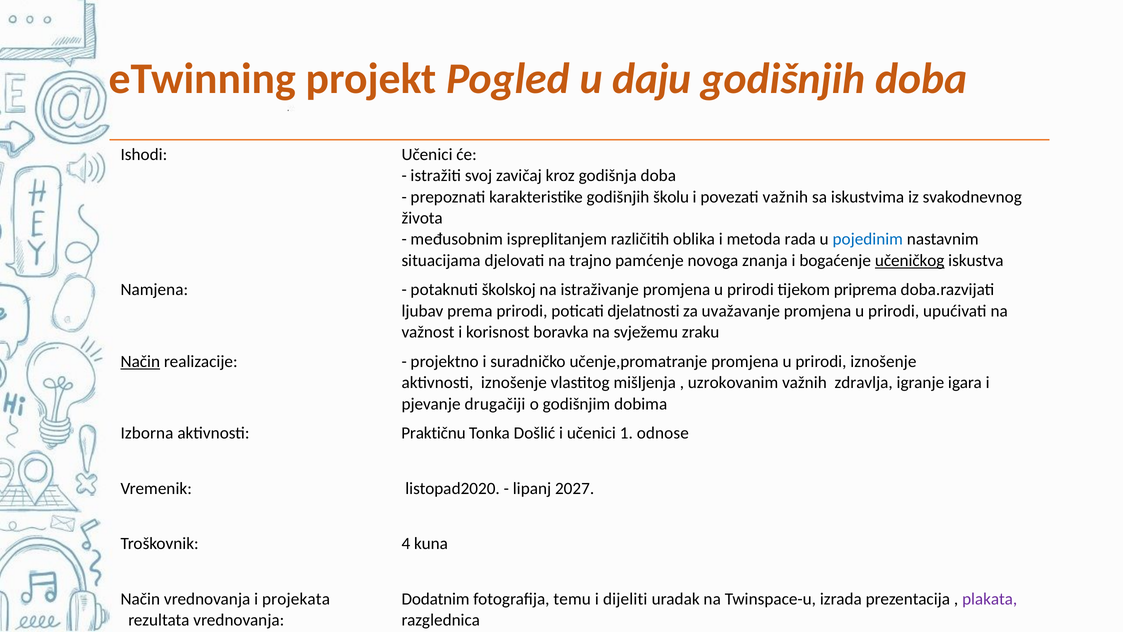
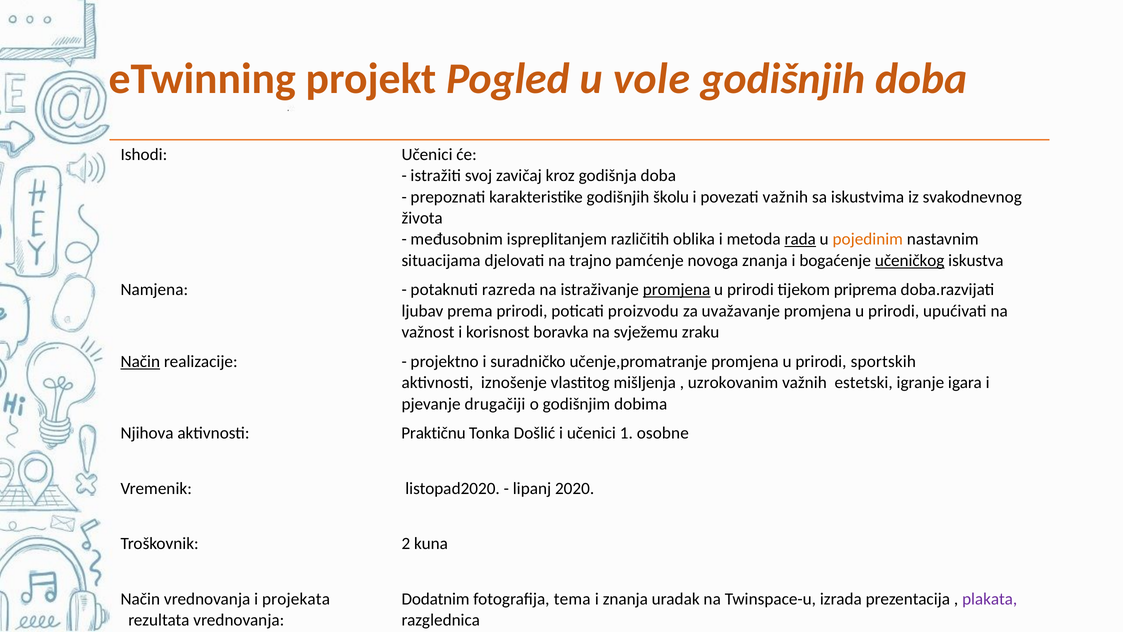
daju: daju -> vole
rada underline: none -> present
pojedinim colour: blue -> orange
školskoj: školskoj -> razreda
promjena at (677, 290) underline: none -> present
djelatnosti: djelatnosti -> proizvodu
prirodi iznošenje: iznošenje -> sportskih
zdravlja: zdravlja -> estetski
Izborna: Izborna -> Njihova
odnose: odnose -> osobne
2027: 2027 -> 2020
4: 4 -> 2
temu: temu -> tema
i dijeliti: dijeliti -> znanja
